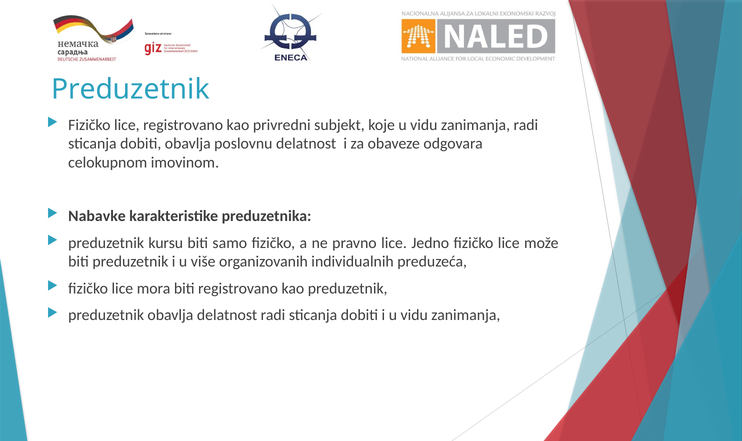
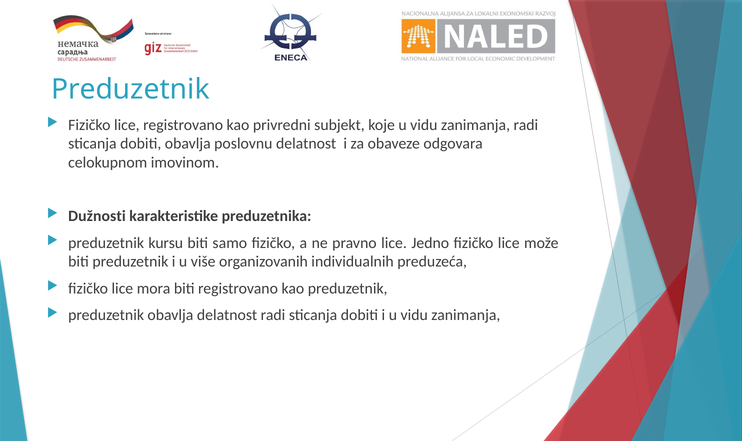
Nabavke: Nabavke -> Dužnosti
